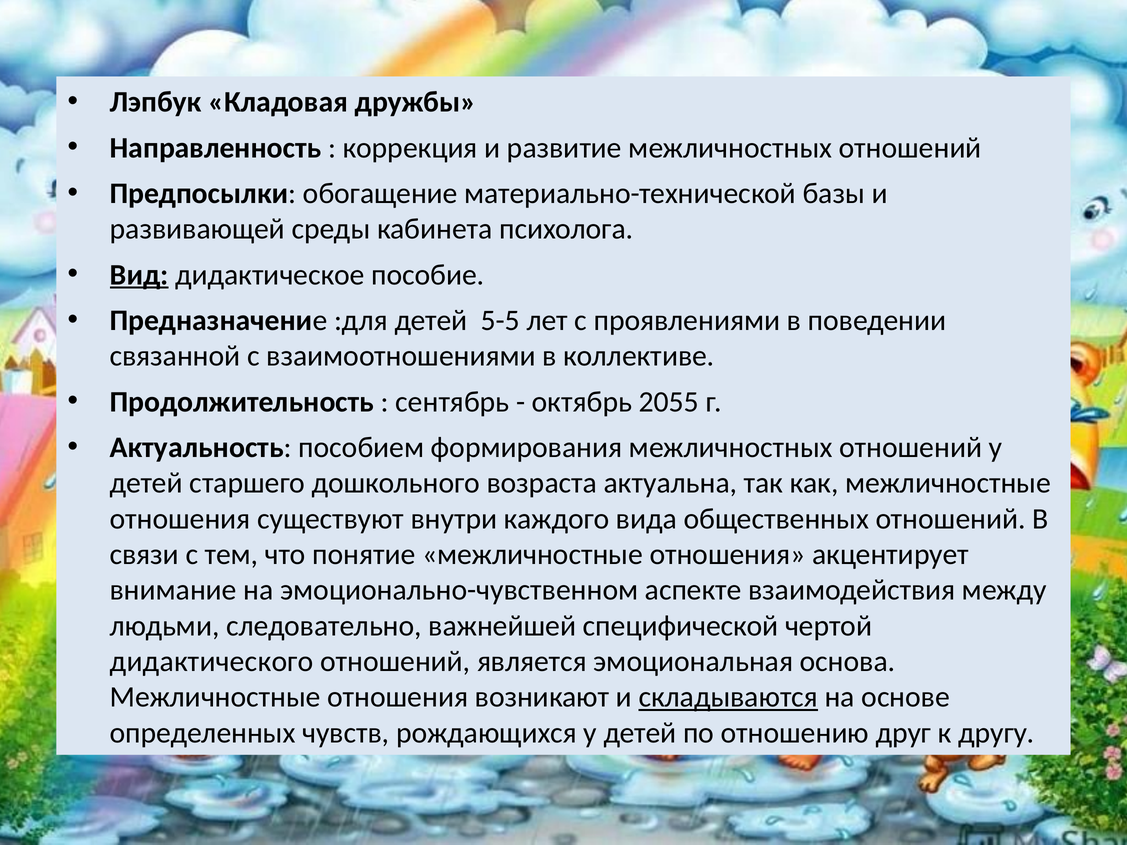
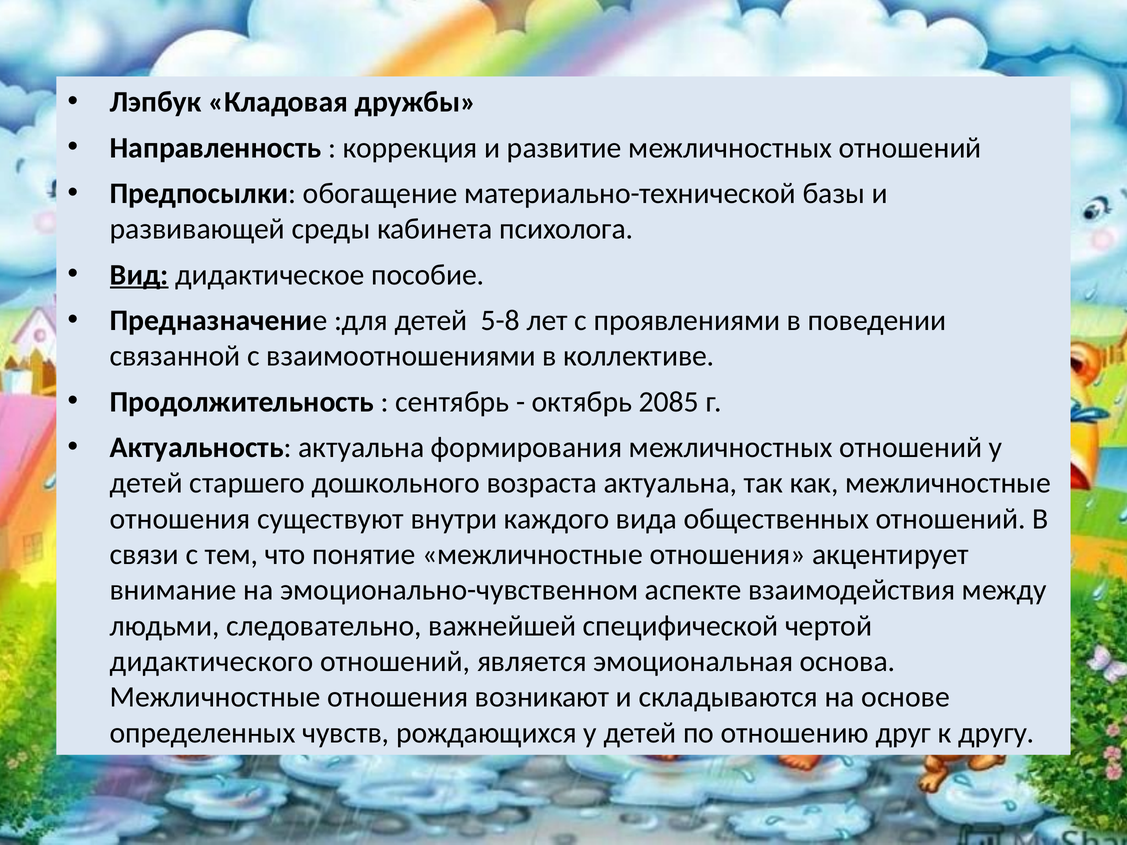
5-5: 5-5 -> 5-8
2055: 2055 -> 2085
Актуальность пособием: пособием -> актуальна
складываются underline: present -> none
